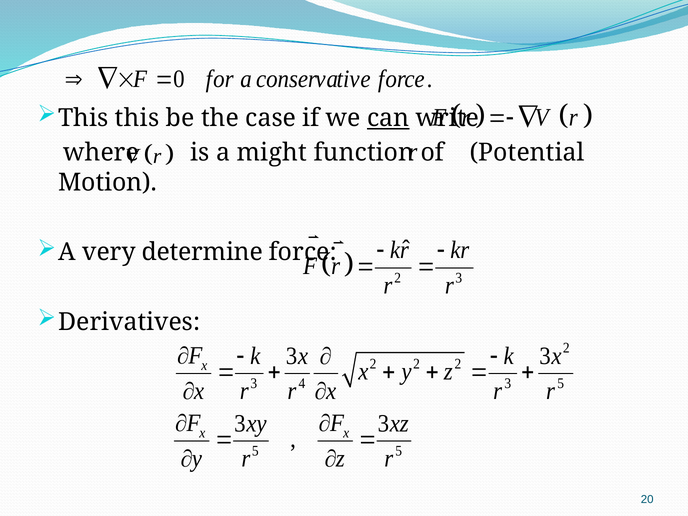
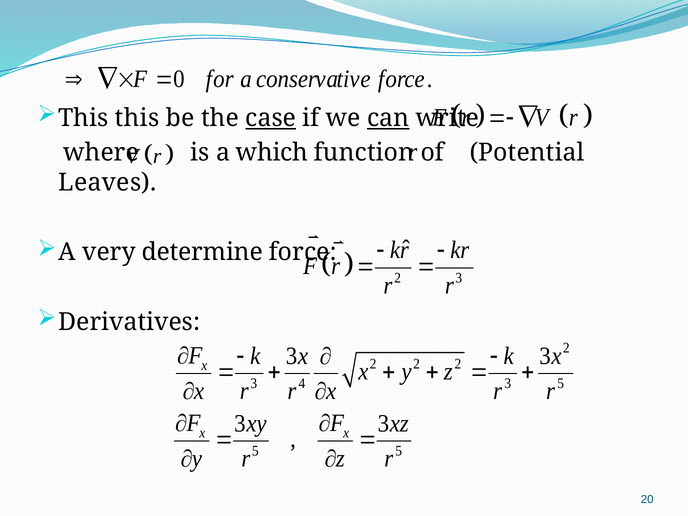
case underline: none -> present
might: might -> which
Motion: Motion -> Leaves
